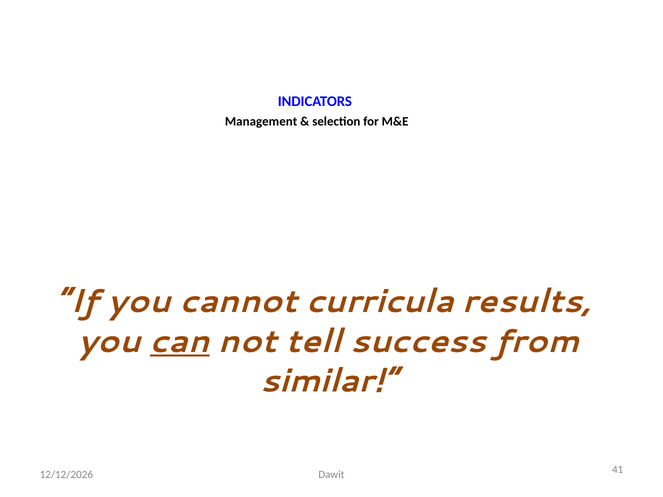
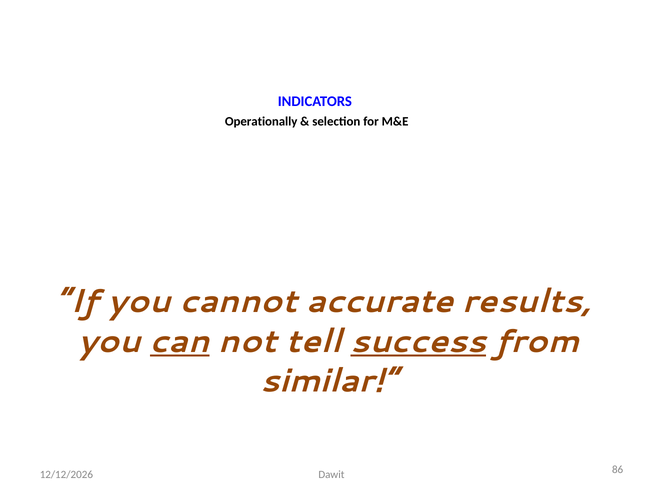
Management: Management -> Operationally
curricula: curricula -> accurate
success underline: none -> present
41: 41 -> 86
